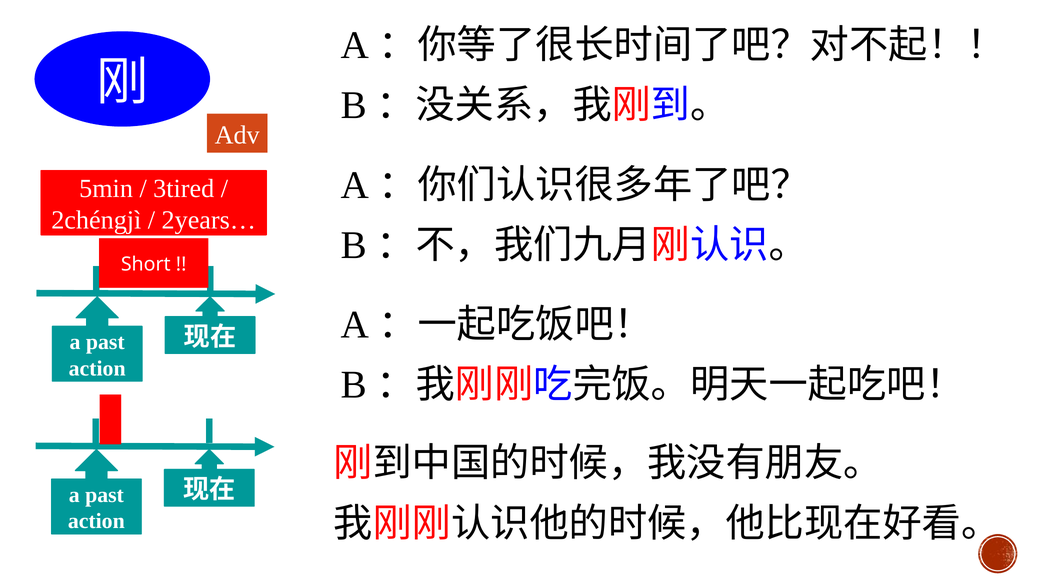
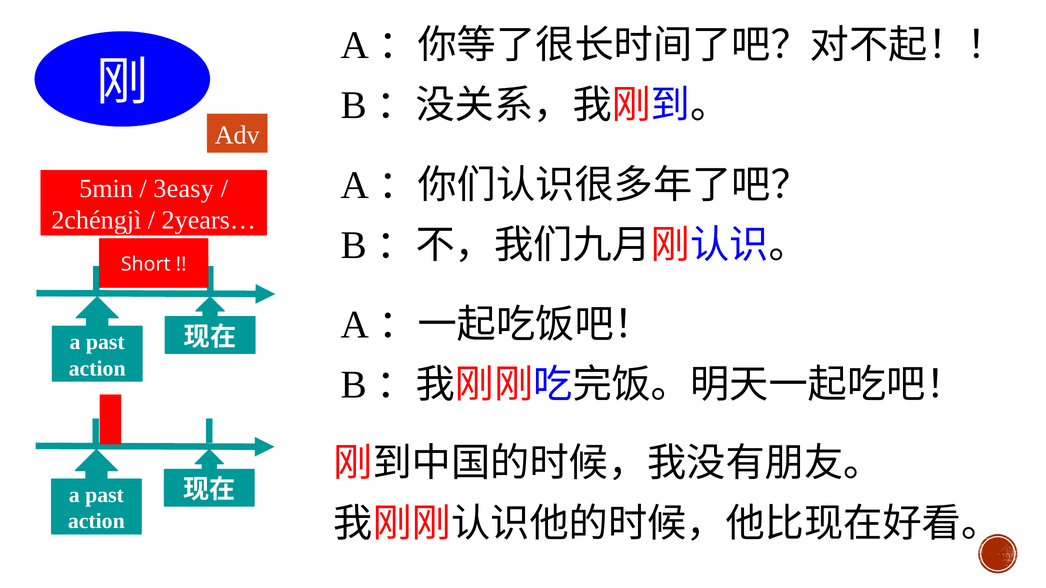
3tired: 3tired -> 3easy
